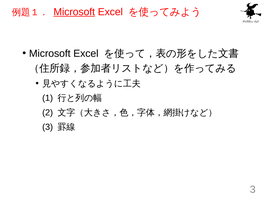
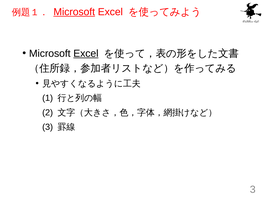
Excel at (86, 54) underline: none -> present
